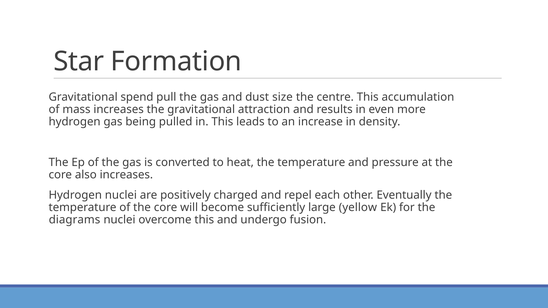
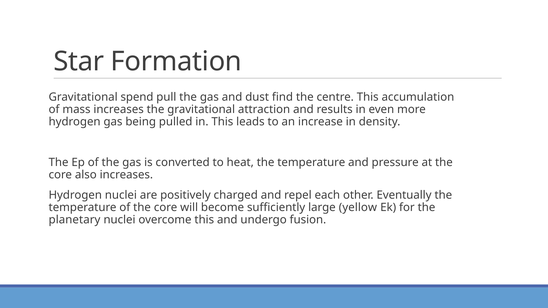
size: size -> find
diagrams: diagrams -> planetary
